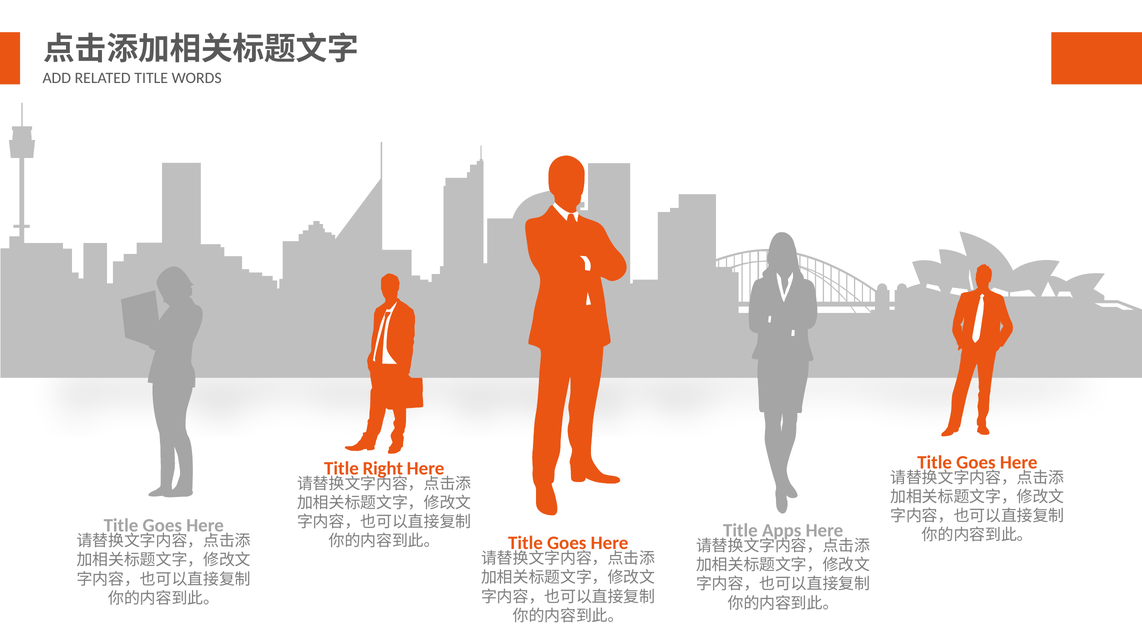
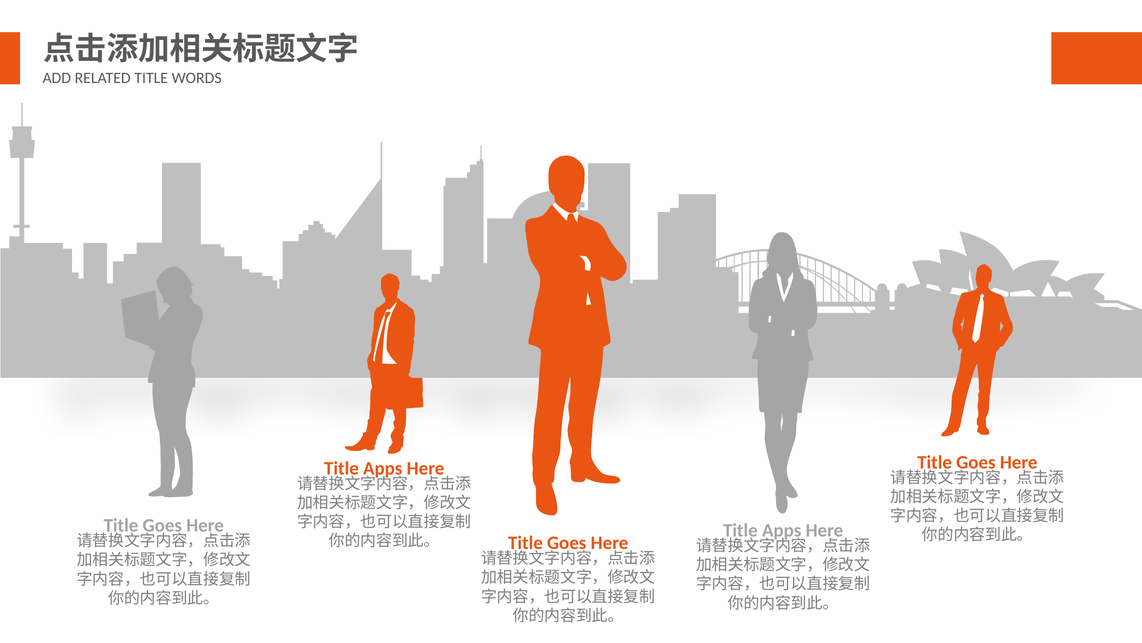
Right at (383, 468): Right -> Apps
